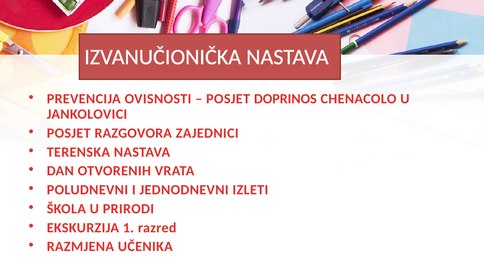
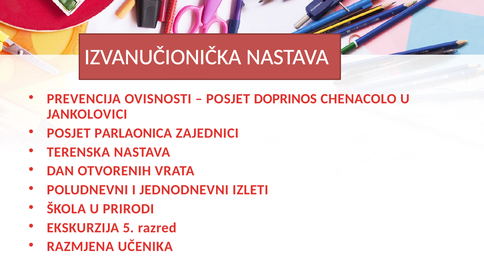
RAZGOVORA: RAZGOVORA -> PARLAONICA
1: 1 -> 5
